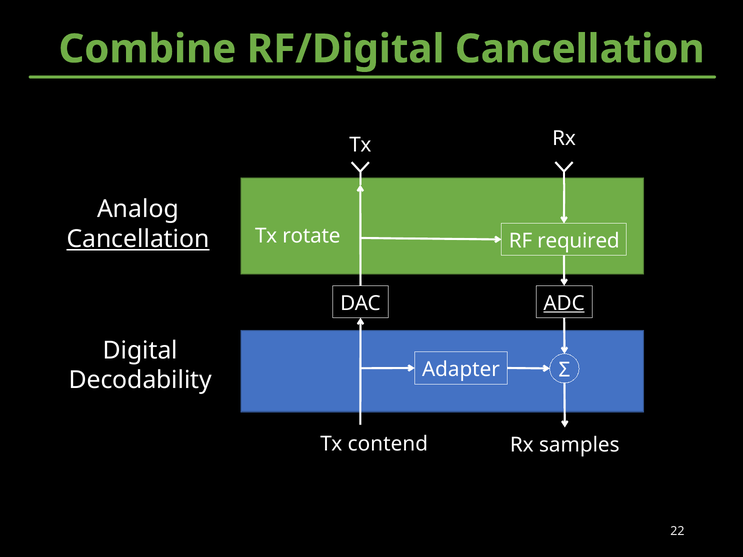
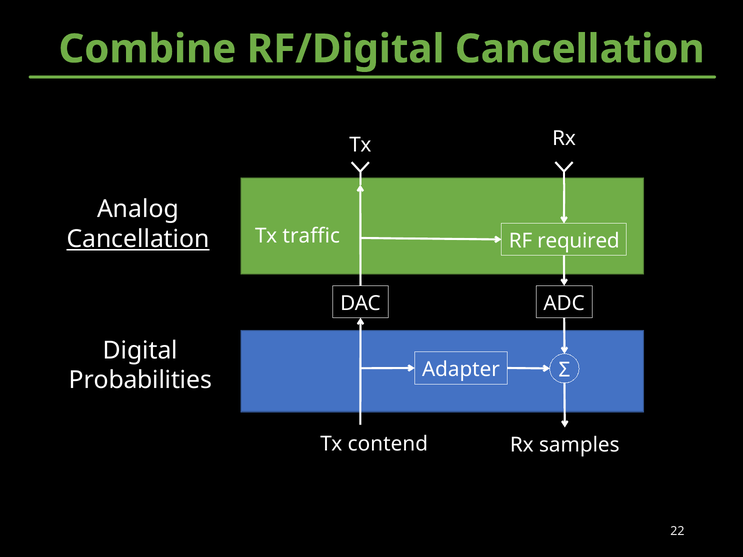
rotate: rotate -> traffic
ADC underline: present -> none
Decodability: Decodability -> Probabilities
